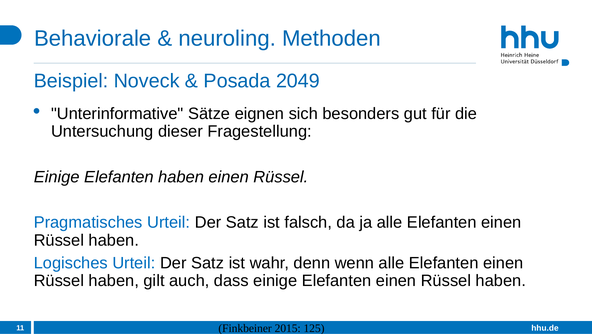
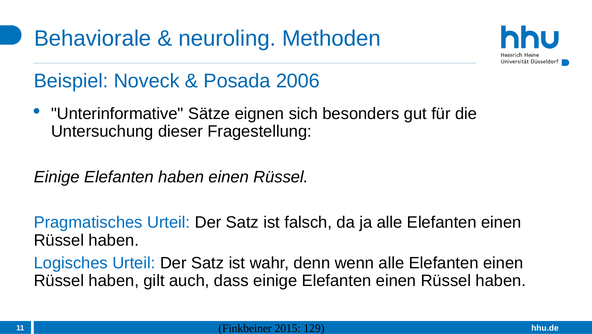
2049: 2049 -> 2006
125: 125 -> 129
